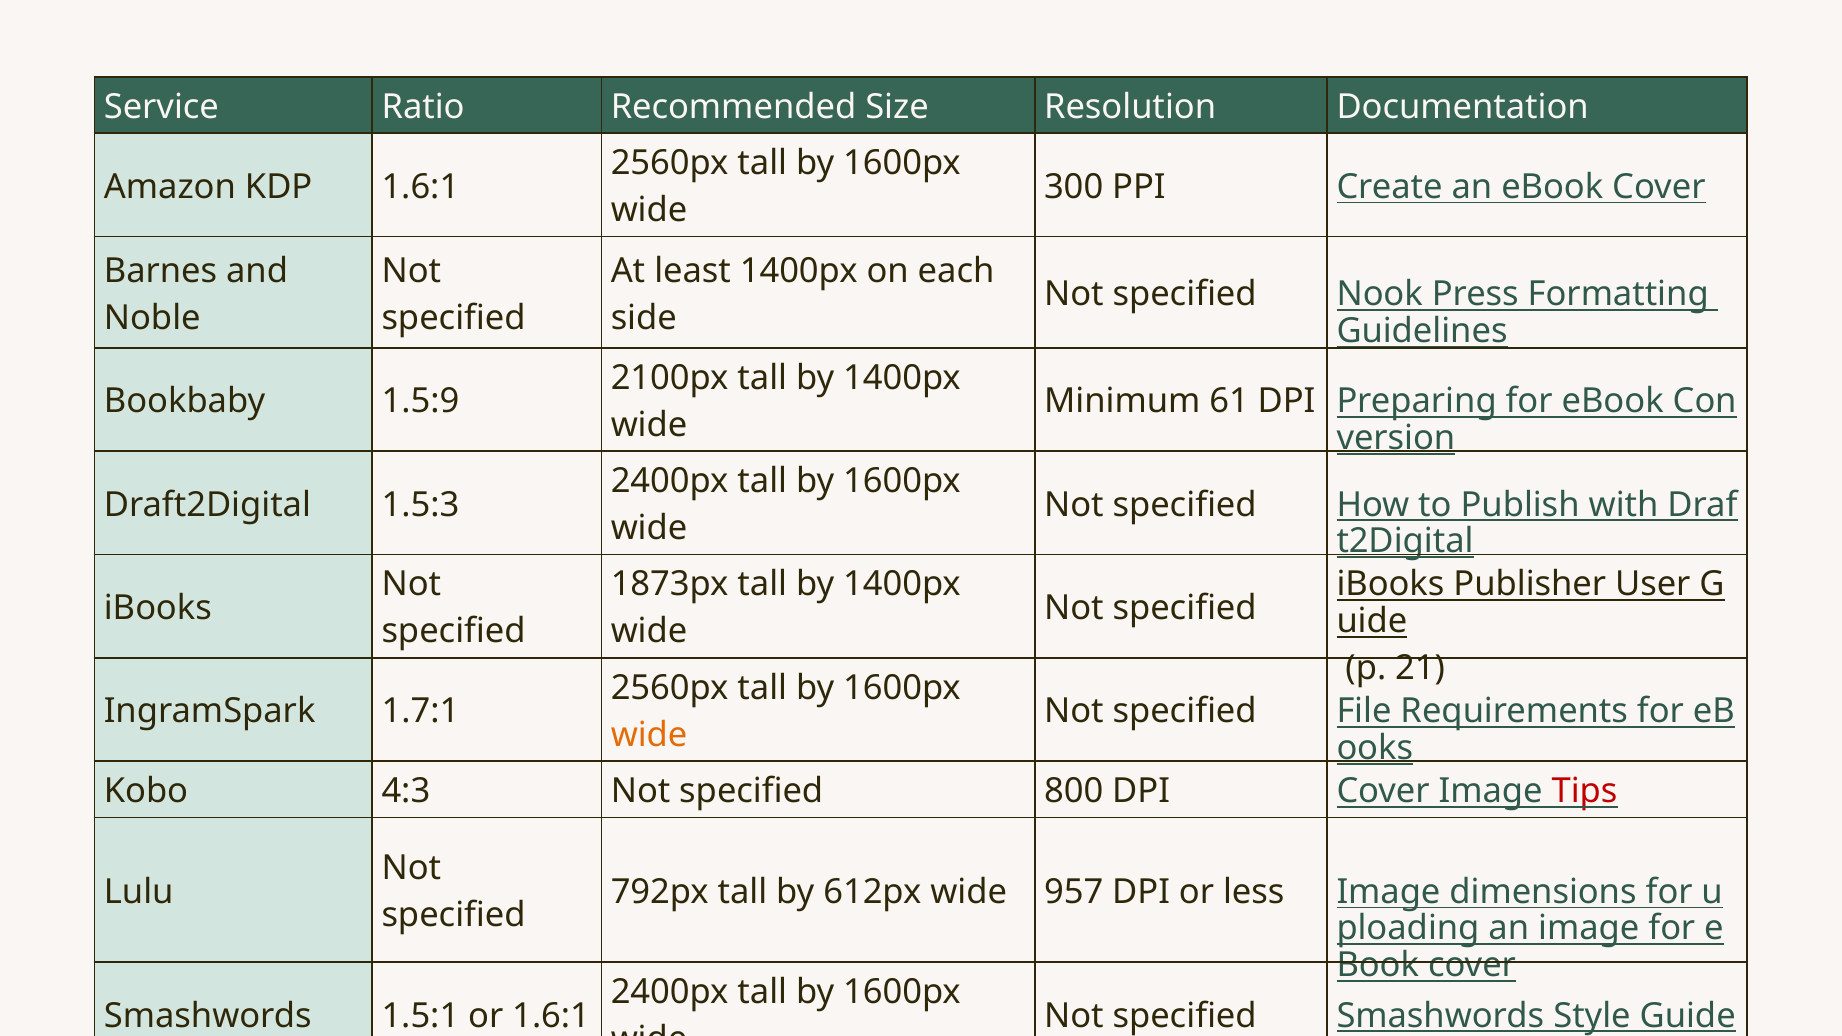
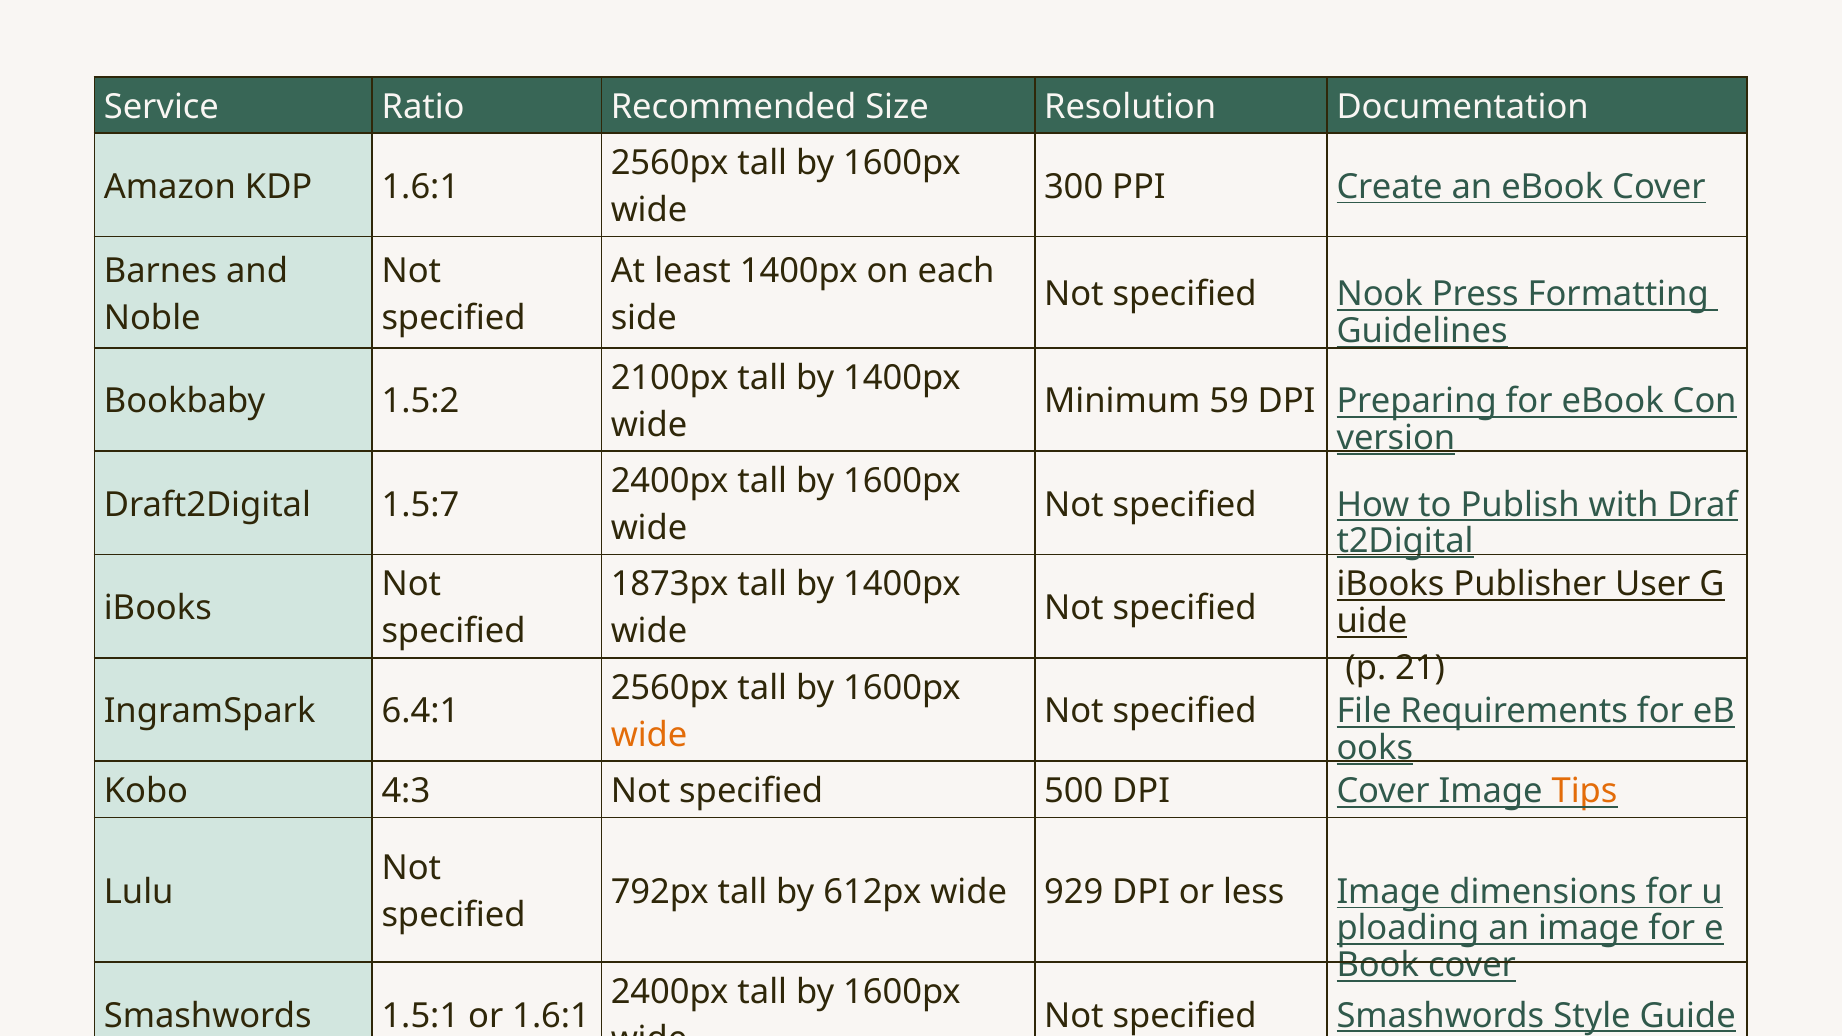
1.5:9: 1.5:9 -> 1.5:2
61: 61 -> 59
1.5:3: 1.5:3 -> 1.5:7
1.7:1: 1.7:1 -> 6.4:1
800: 800 -> 500
Tips colour: red -> orange
957: 957 -> 929
